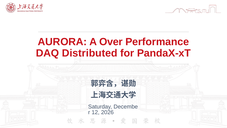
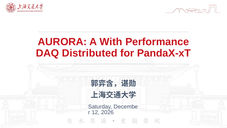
Over: Over -> With
